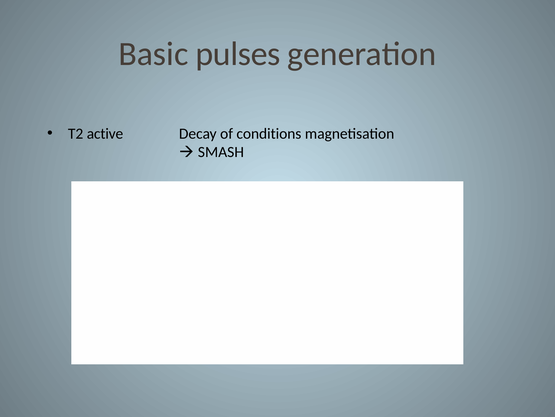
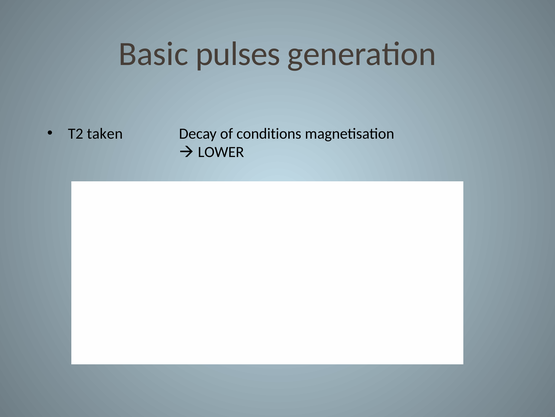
active: active -> taken
SMASH: SMASH -> LOWER
